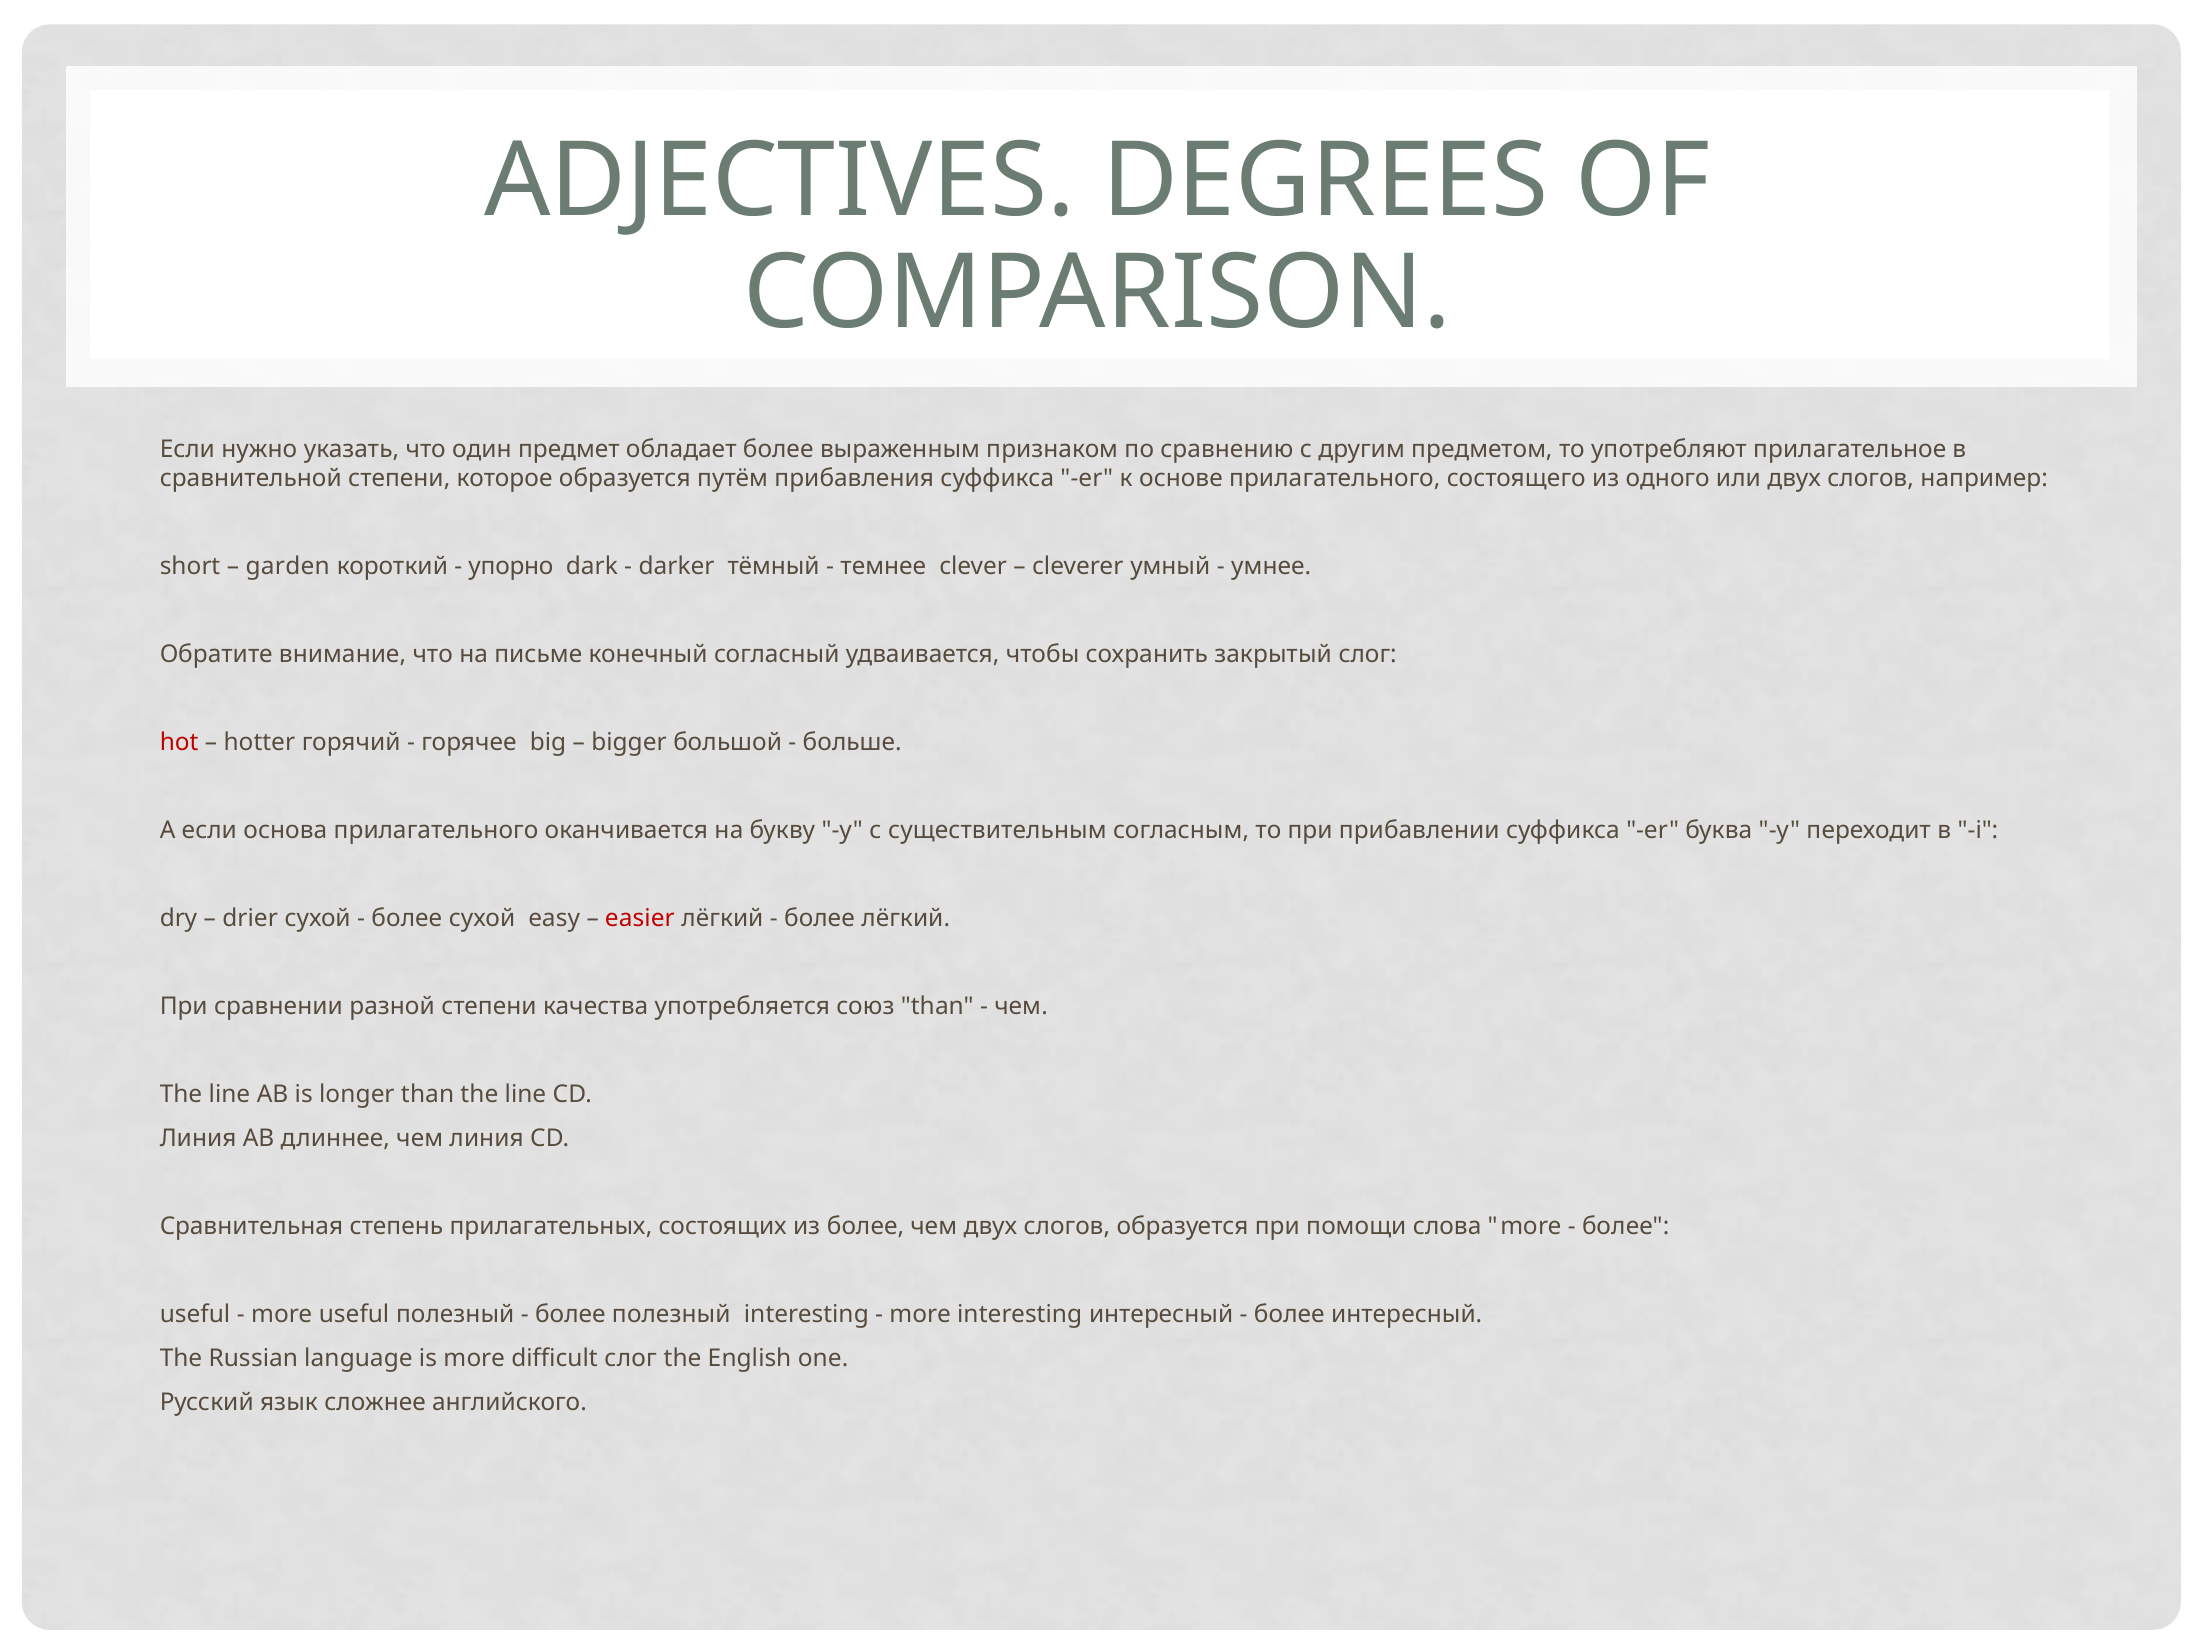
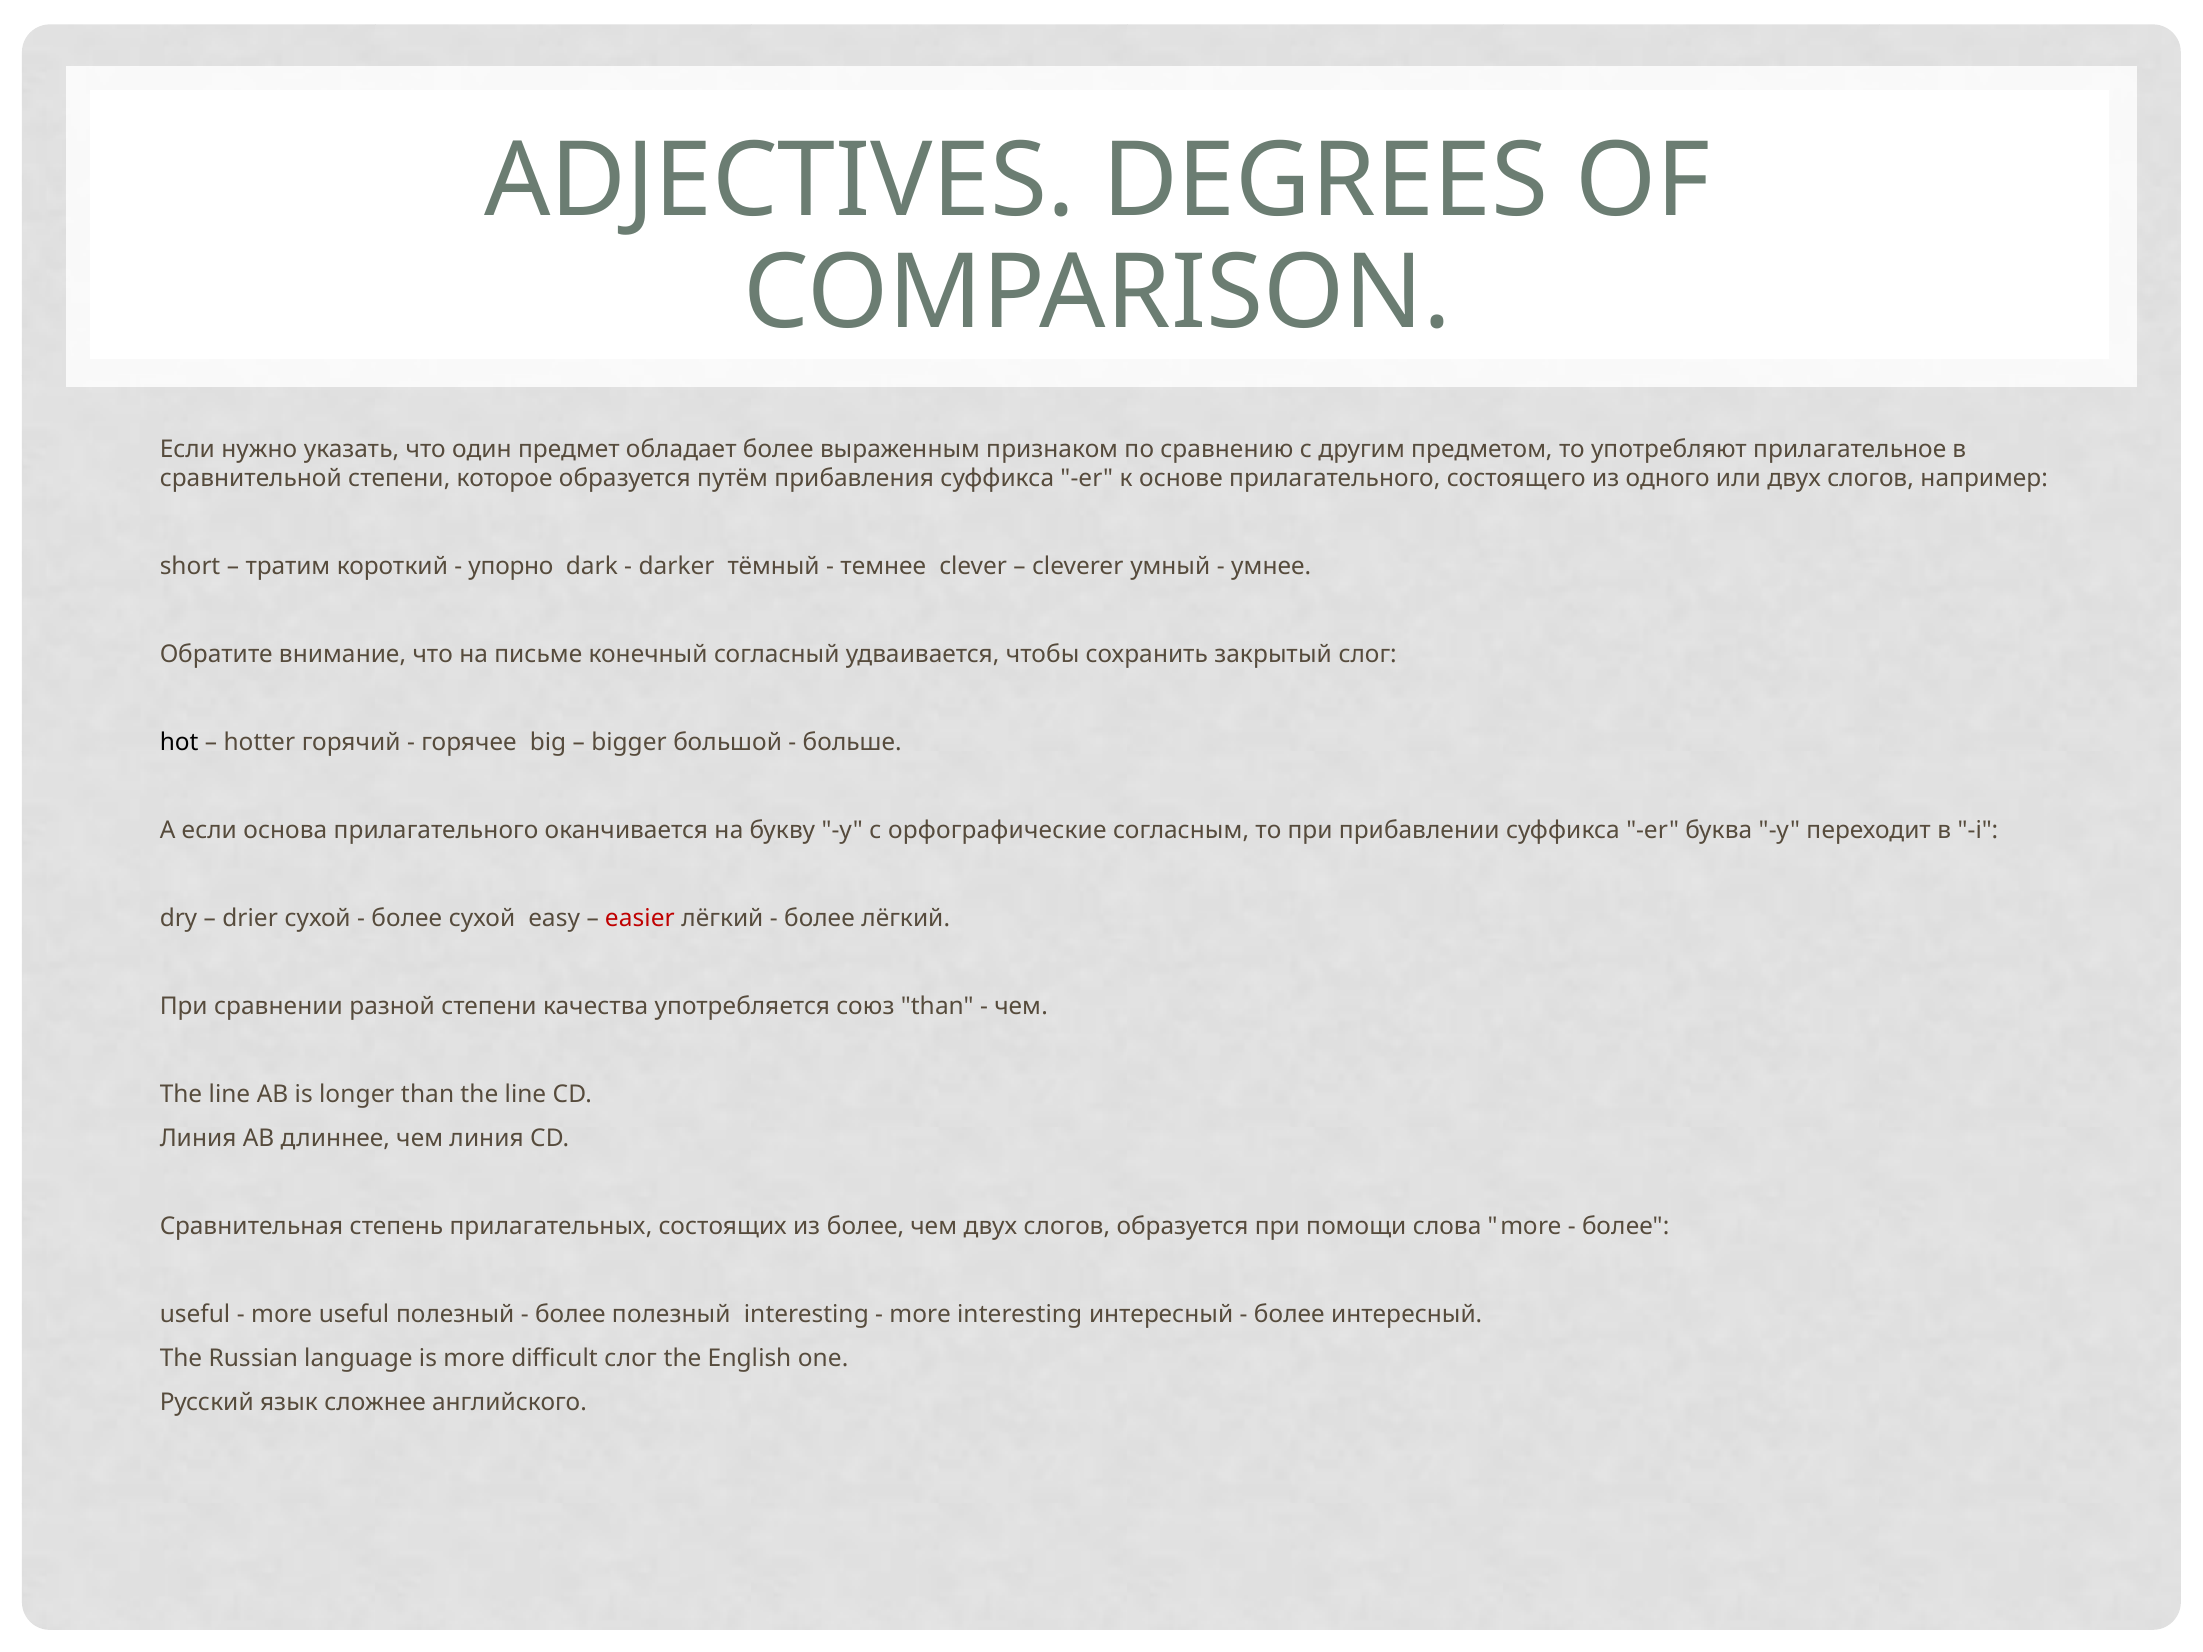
garden: garden -> тратим
hot colour: red -> black
существительным: существительным -> орфографические
